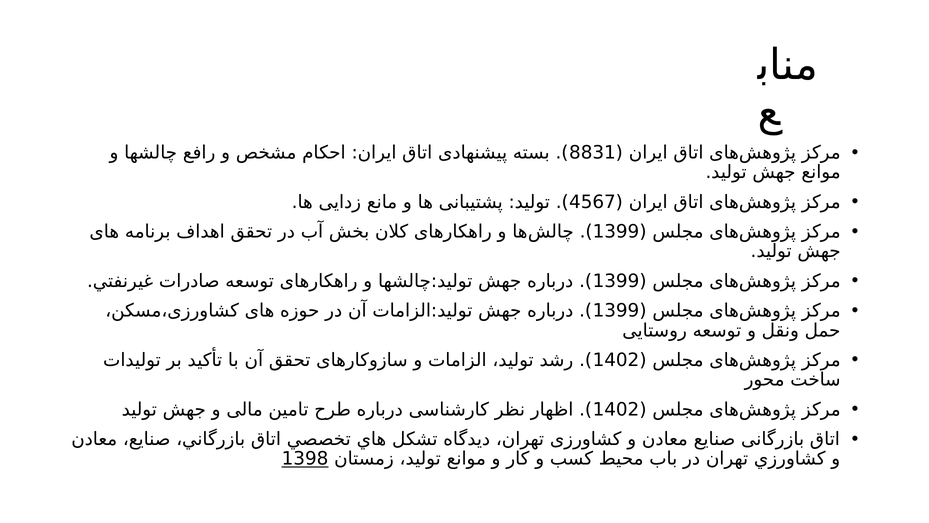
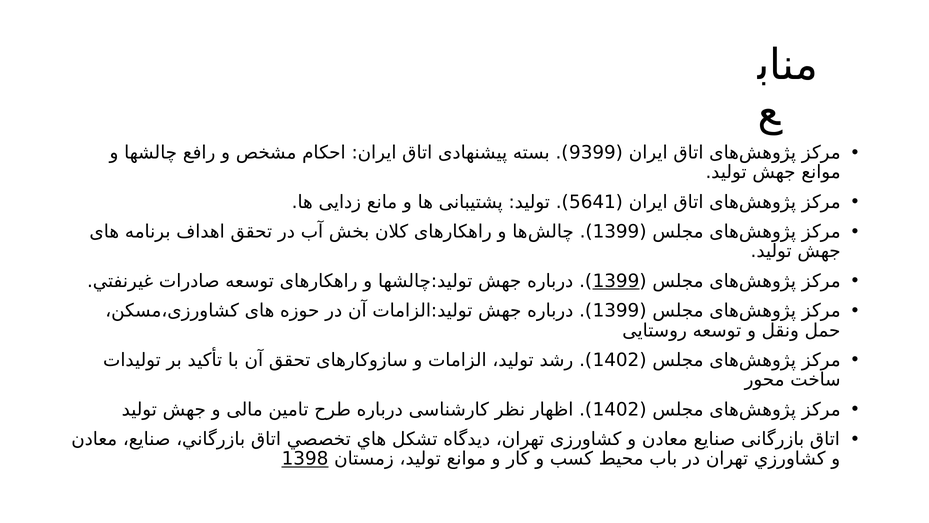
8831: 8831 -> 9399
4567: 4567 -> 5641
1399 at (616, 281) underline: none -> present
